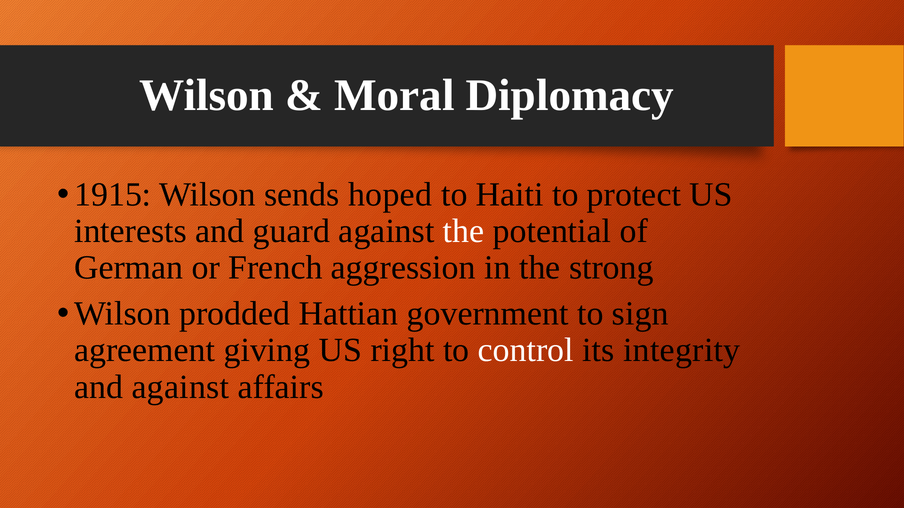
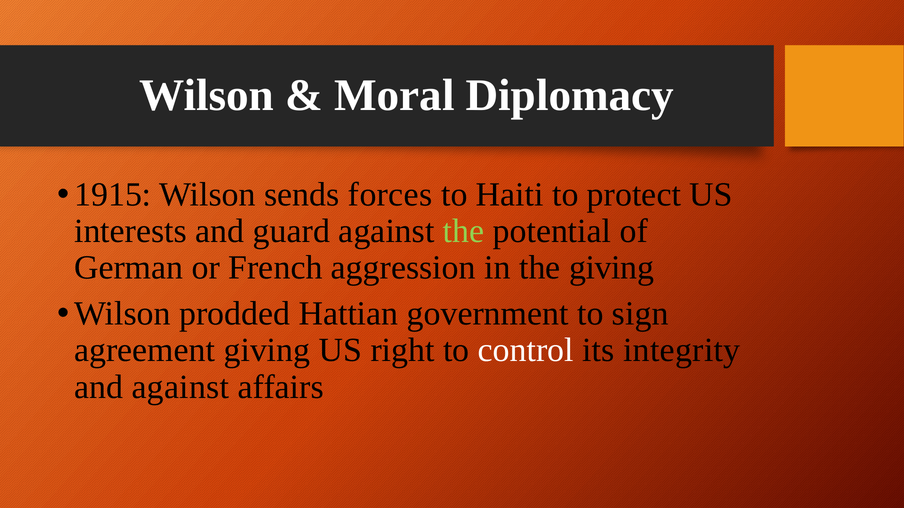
hoped: hoped -> forces
the at (464, 231) colour: white -> light green
the strong: strong -> giving
